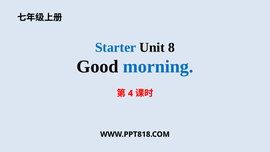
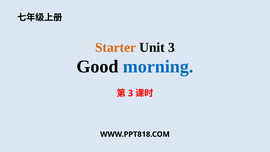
Starter colour: blue -> orange
Unit 8: 8 -> 3
4 at (131, 93): 4 -> 3
